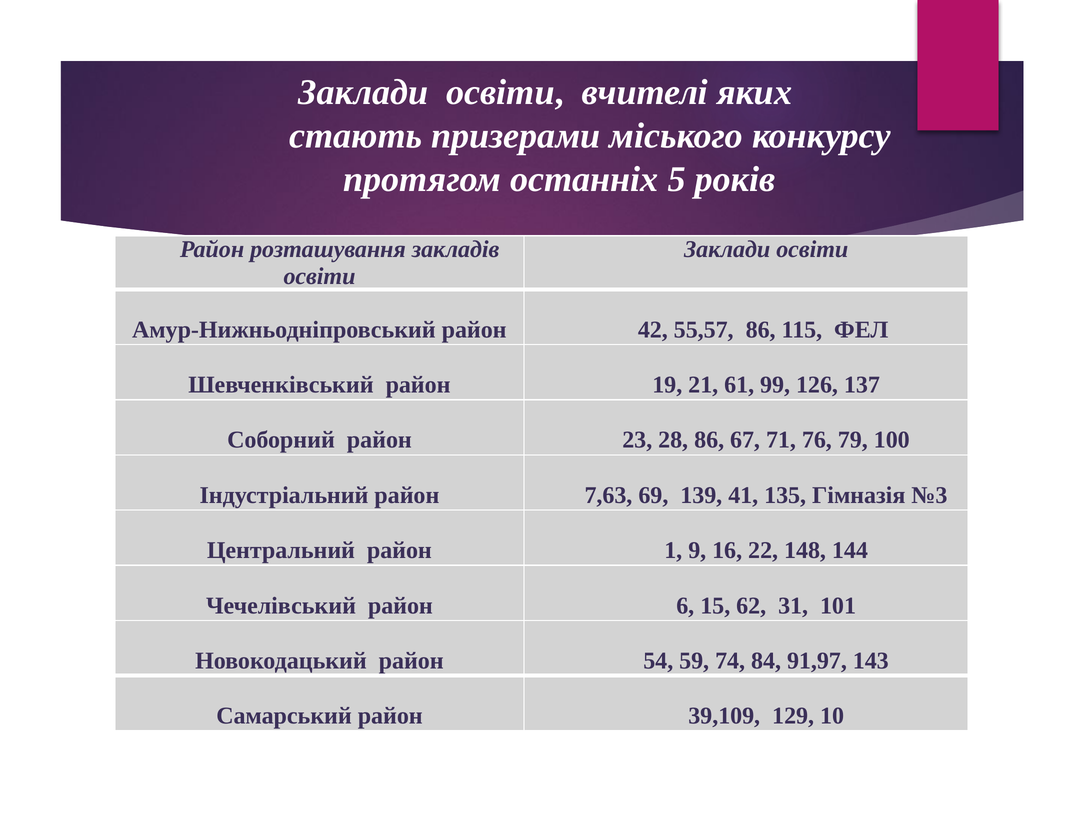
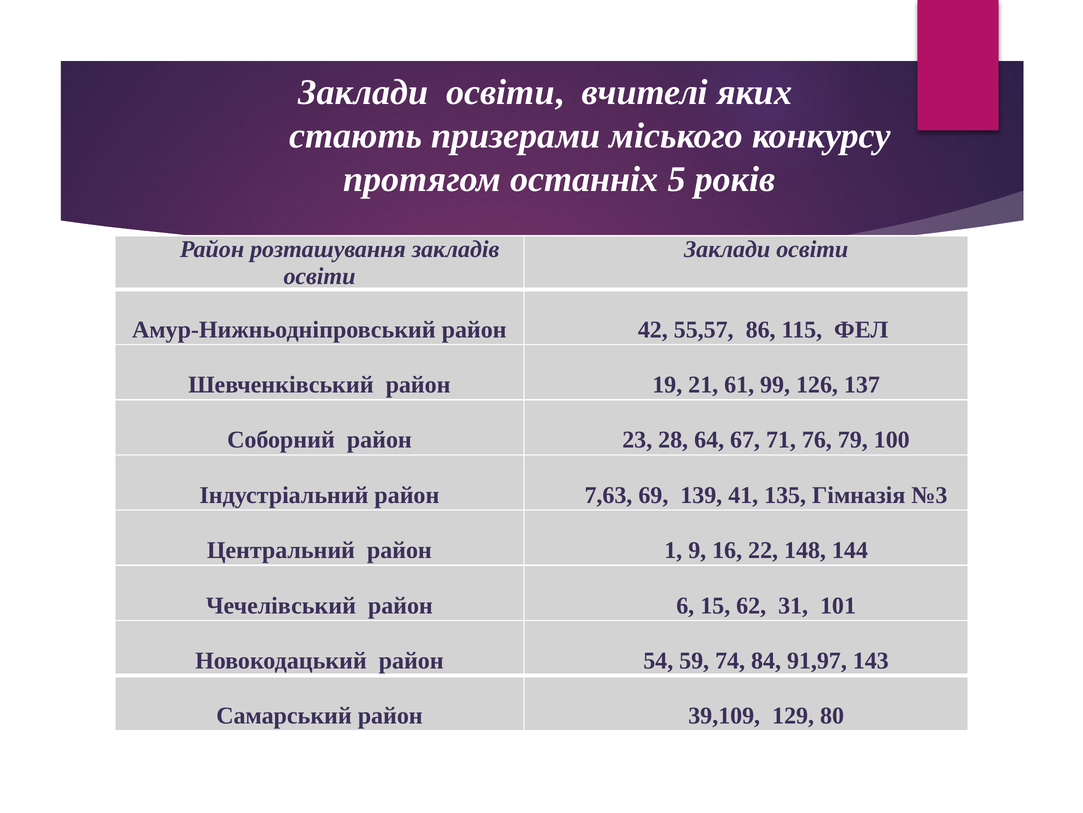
28 86: 86 -> 64
10: 10 -> 80
